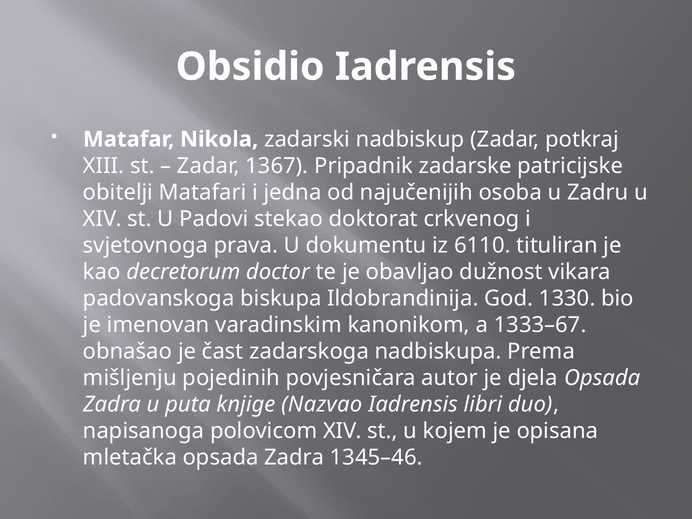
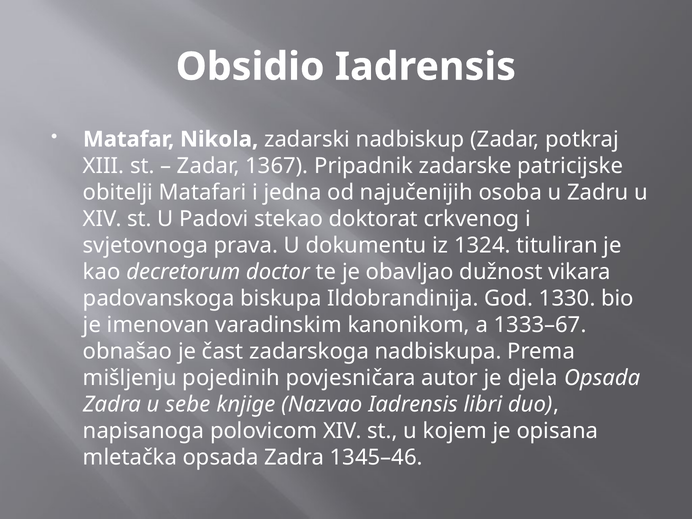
6110: 6110 -> 1324
puta: puta -> sebe
